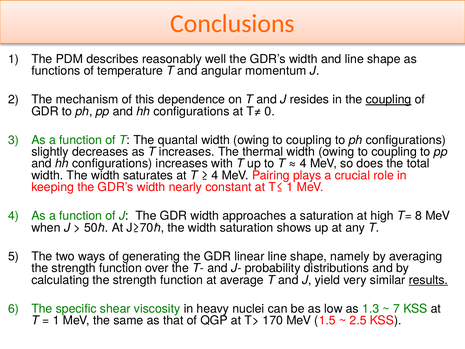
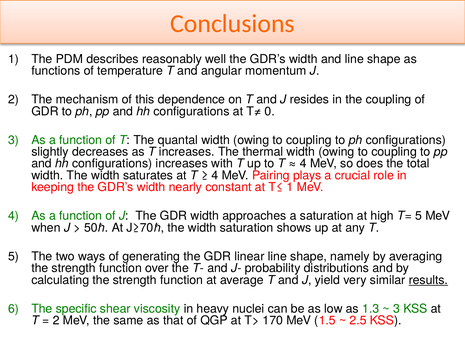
coupling at (389, 99) underline: present -> none
T= 8: 8 -> 5
7 at (397, 308): 7 -> 3
1 at (56, 320): 1 -> 2
